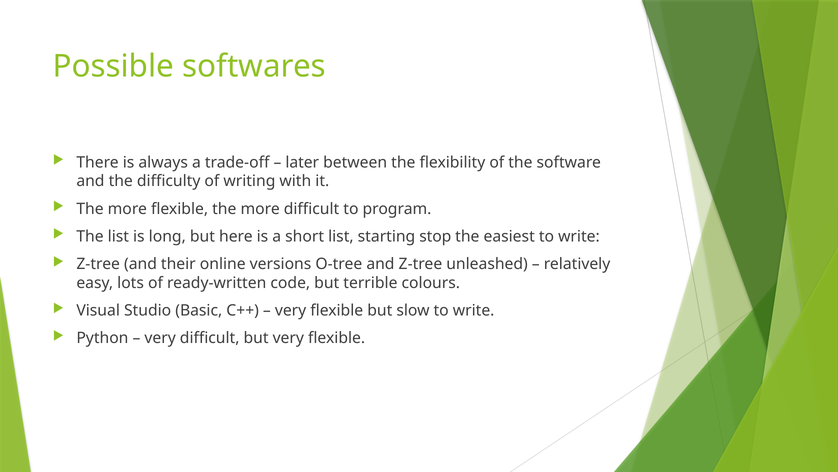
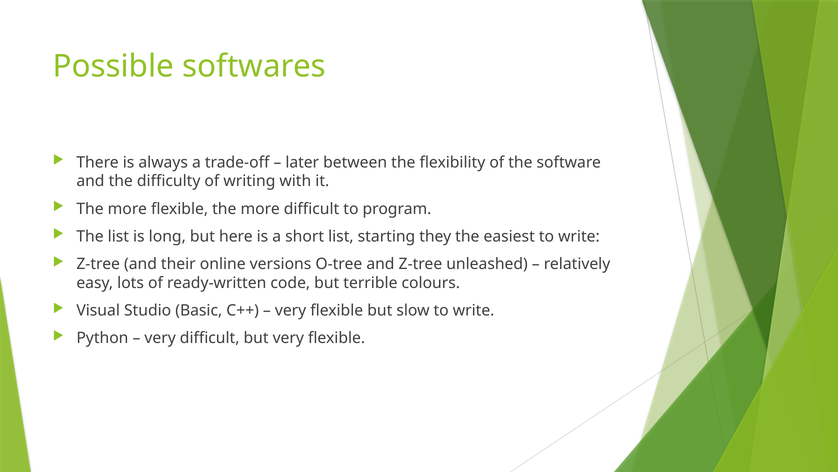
stop: stop -> they
